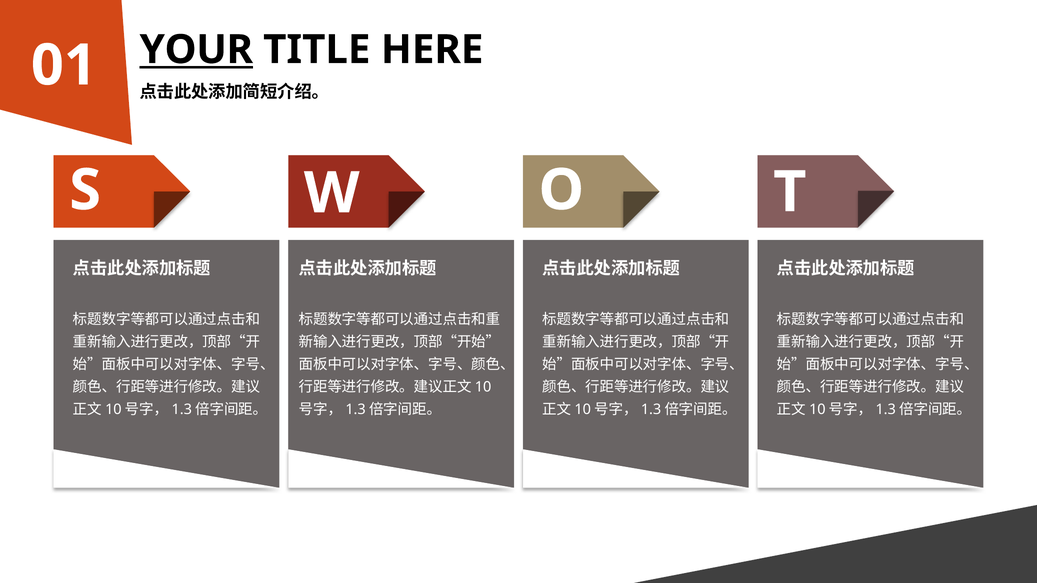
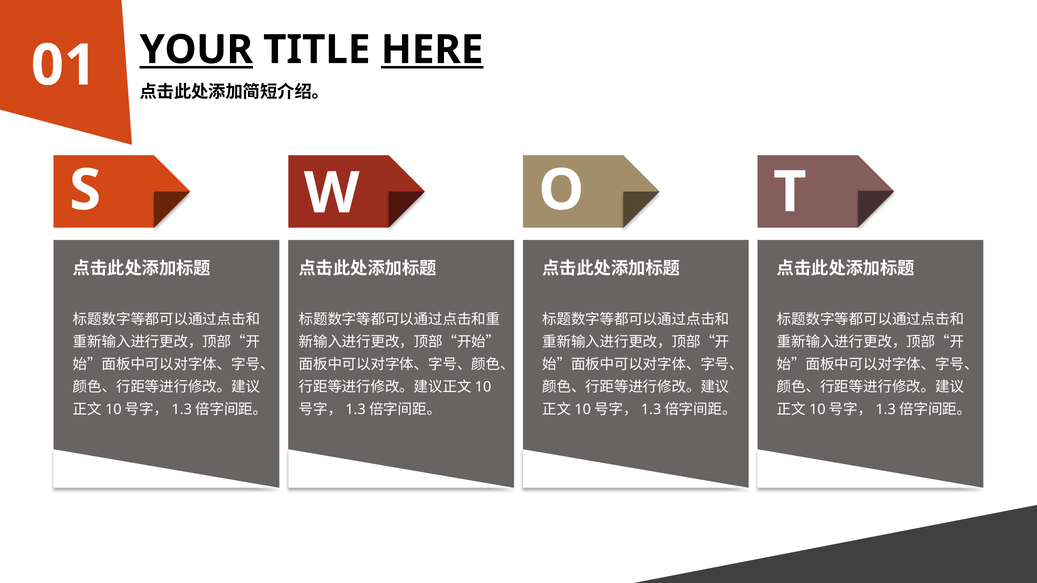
HERE underline: none -> present
